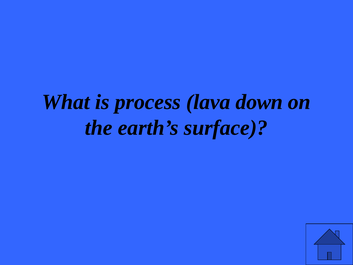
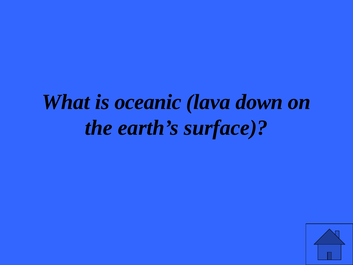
process: process -> oceanic
